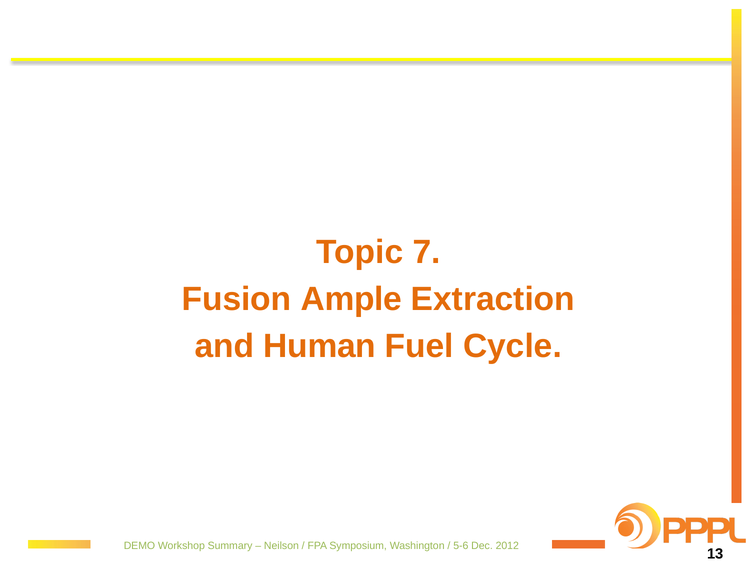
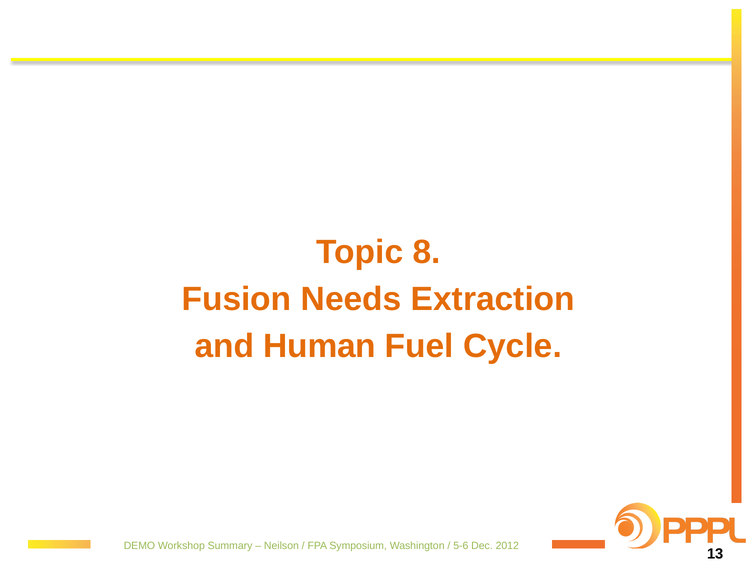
7: 7 -> 8
Ample: Ample -> Needs
